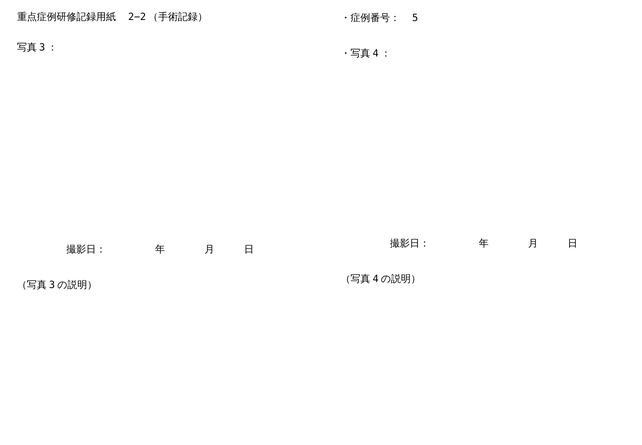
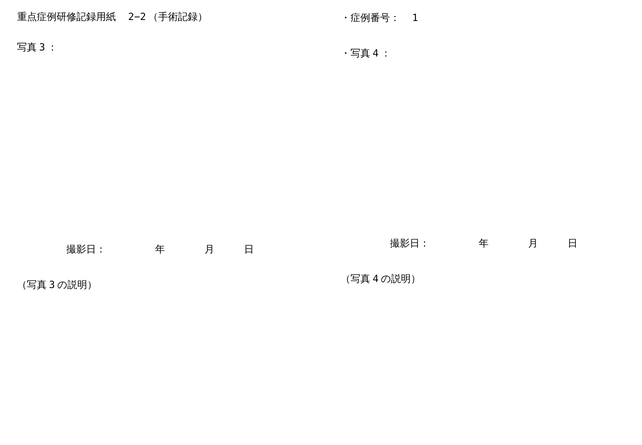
5: 5 -> 1
